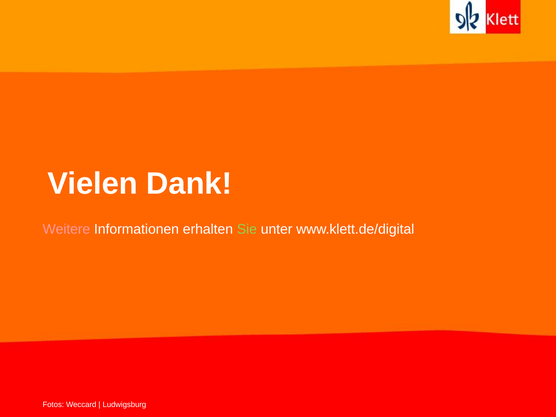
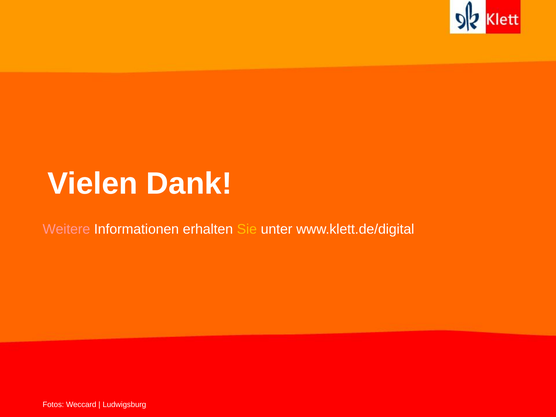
Sie colour: light green -> yellow
